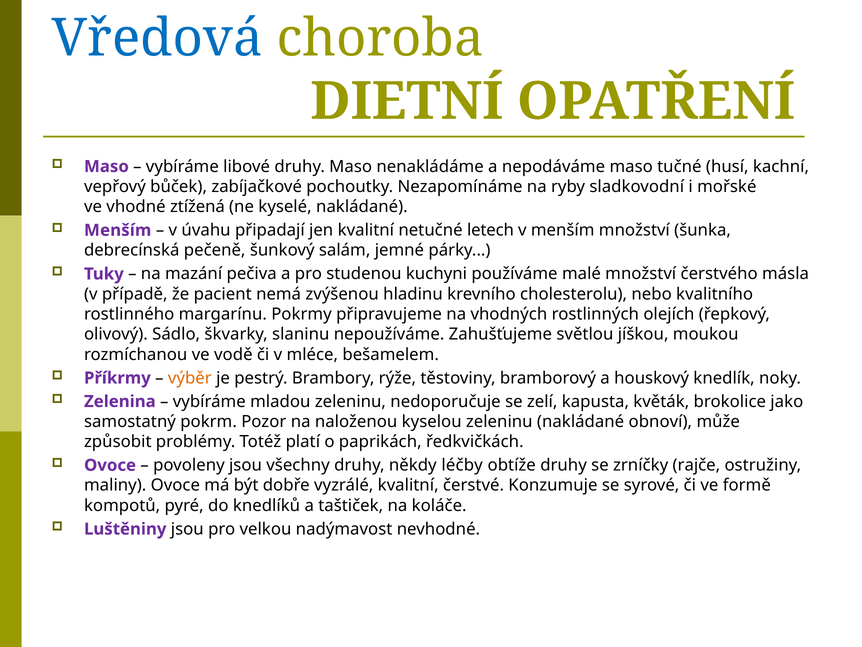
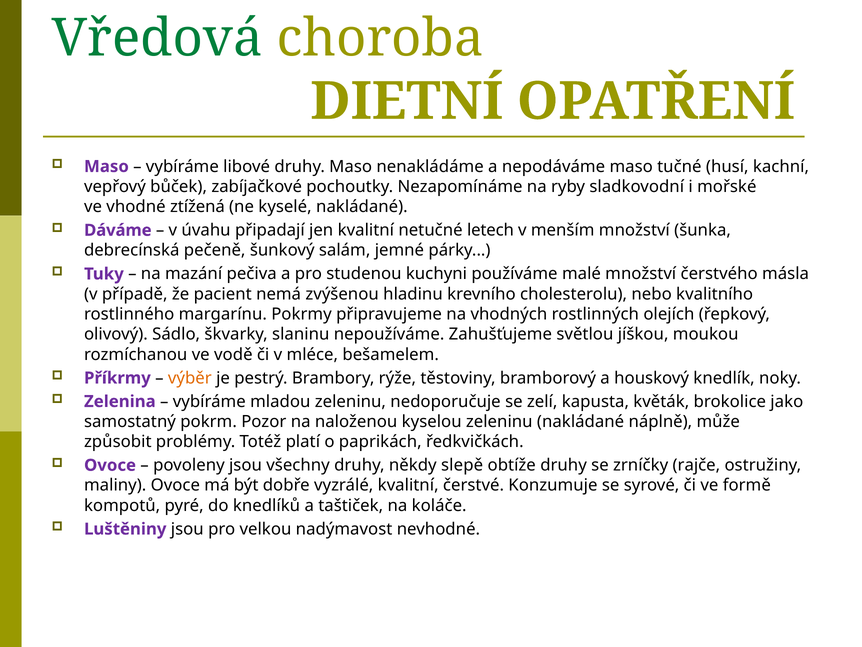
Vředová colour: blue -> green
Menším at (118, 230): Menším -> Dáváme
obnoví: obnoví -> náplně
léčby: léčby -> slepě
